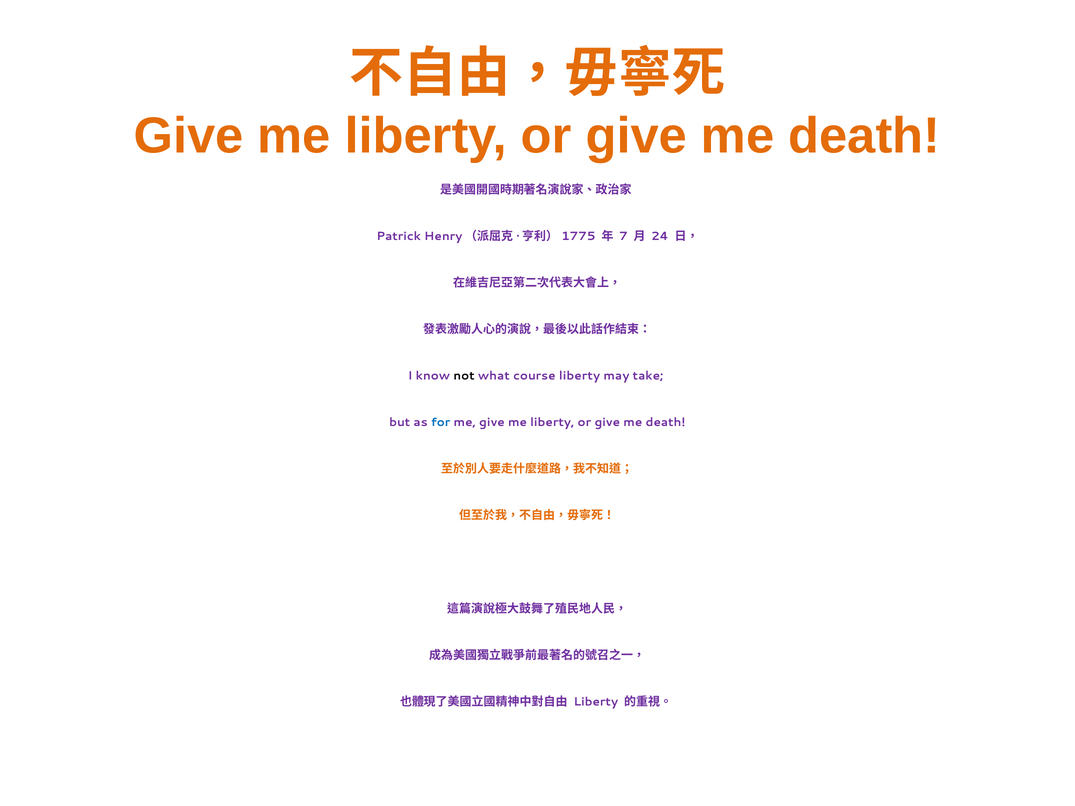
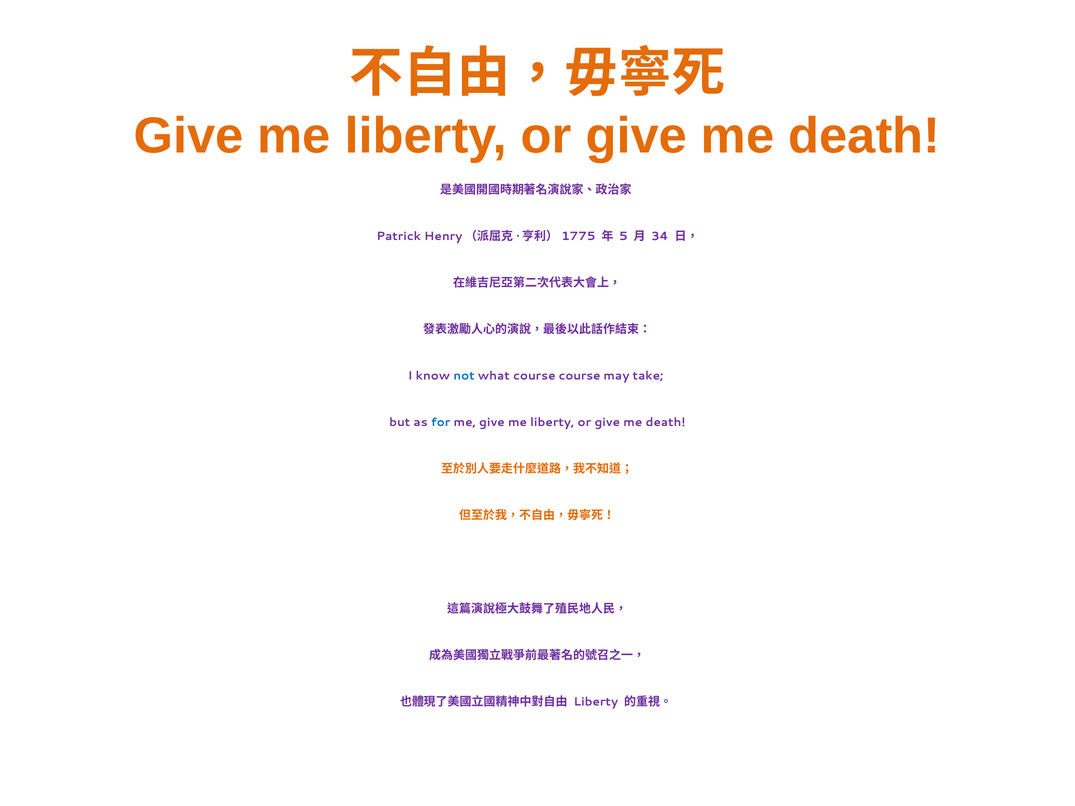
7: 7 -> 5
24: 24 -> 34
not colour: black -> blue
course liberty: liberty -> course
